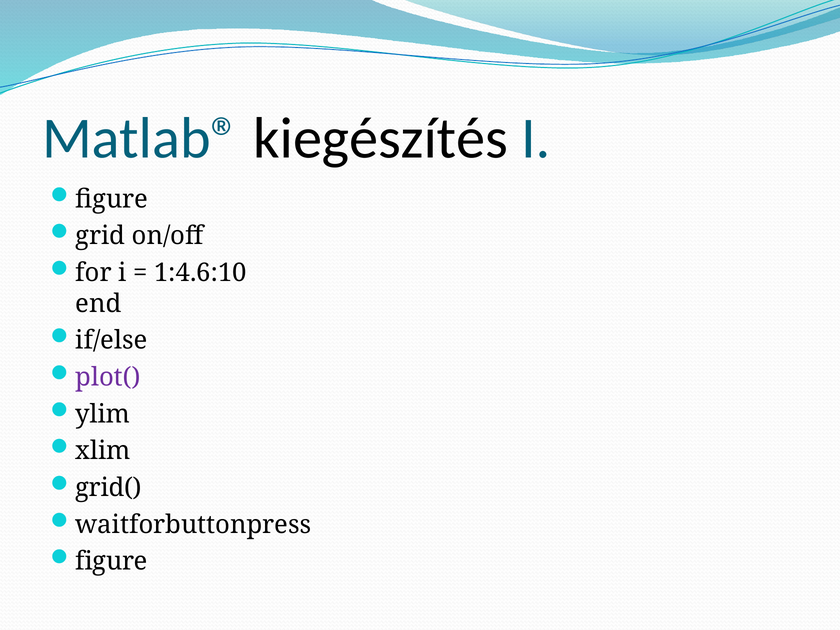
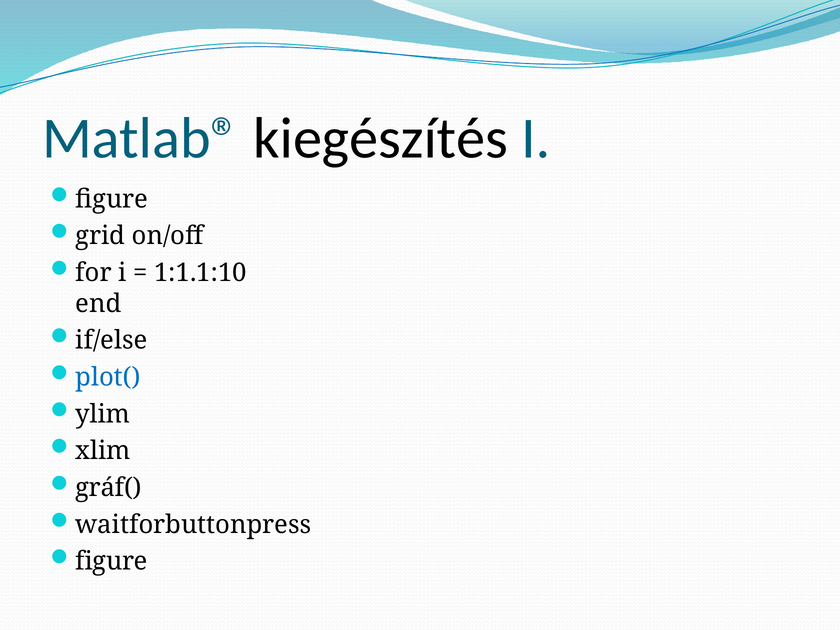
1:4.6:10: 1:4.6:10 -> 1:1.1:10
plot( colour: purple -> blue
grid(: grid( -> gráf(
